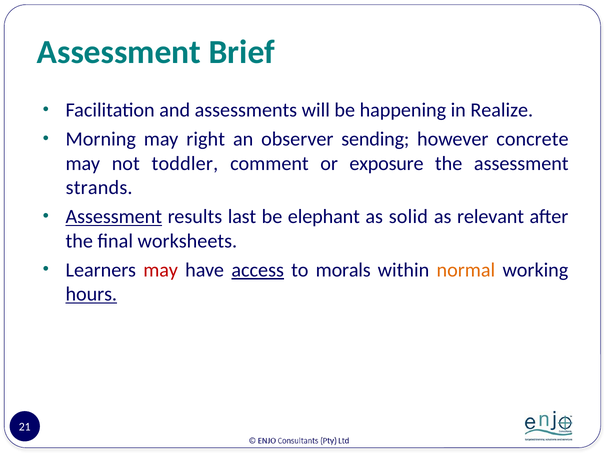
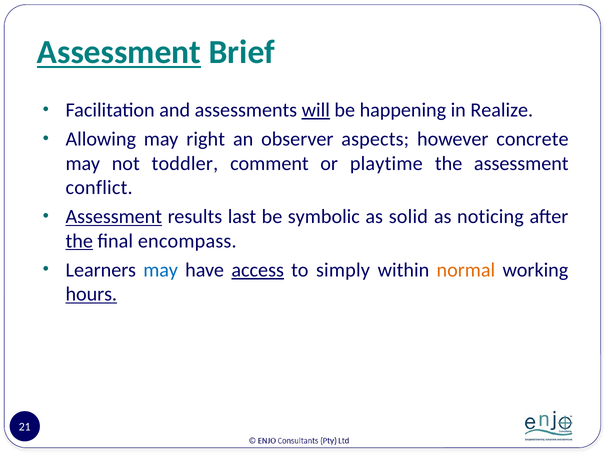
Assessment at (119, 52) underline: none -> present
will underline: none -> present
Morning: Morning -> Allowing
sending: sending -> aspects
exposure: exposure -> playtime
strands: strands -> conflict
elephant: elephant -> symbolic
relevant: relevant -> noticing
the at (79, 241) underline: none -> present
worksheets: worksheets -> encompass
may at (161, 270) colour: red -> blue
morals: morals -> simply
